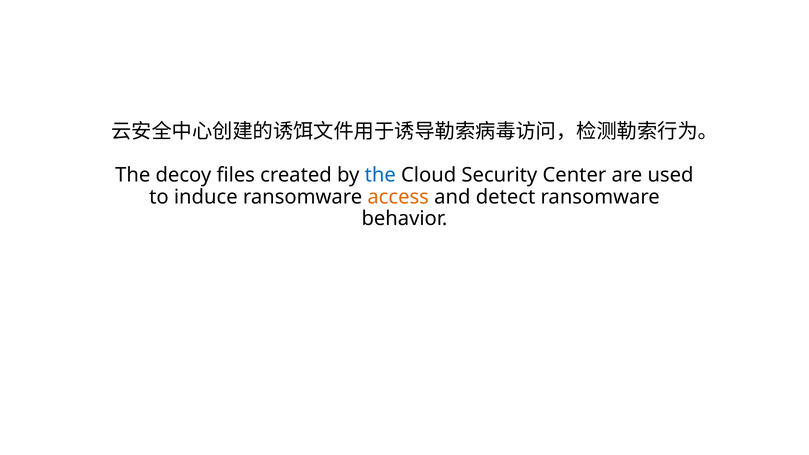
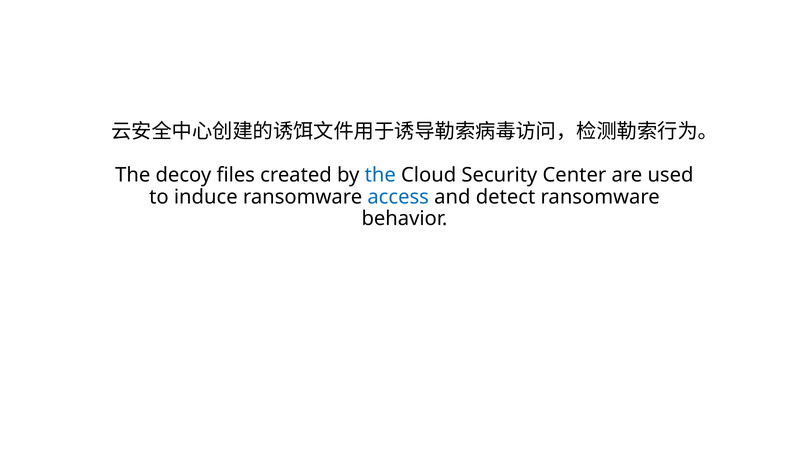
access colour: orange -> blue
